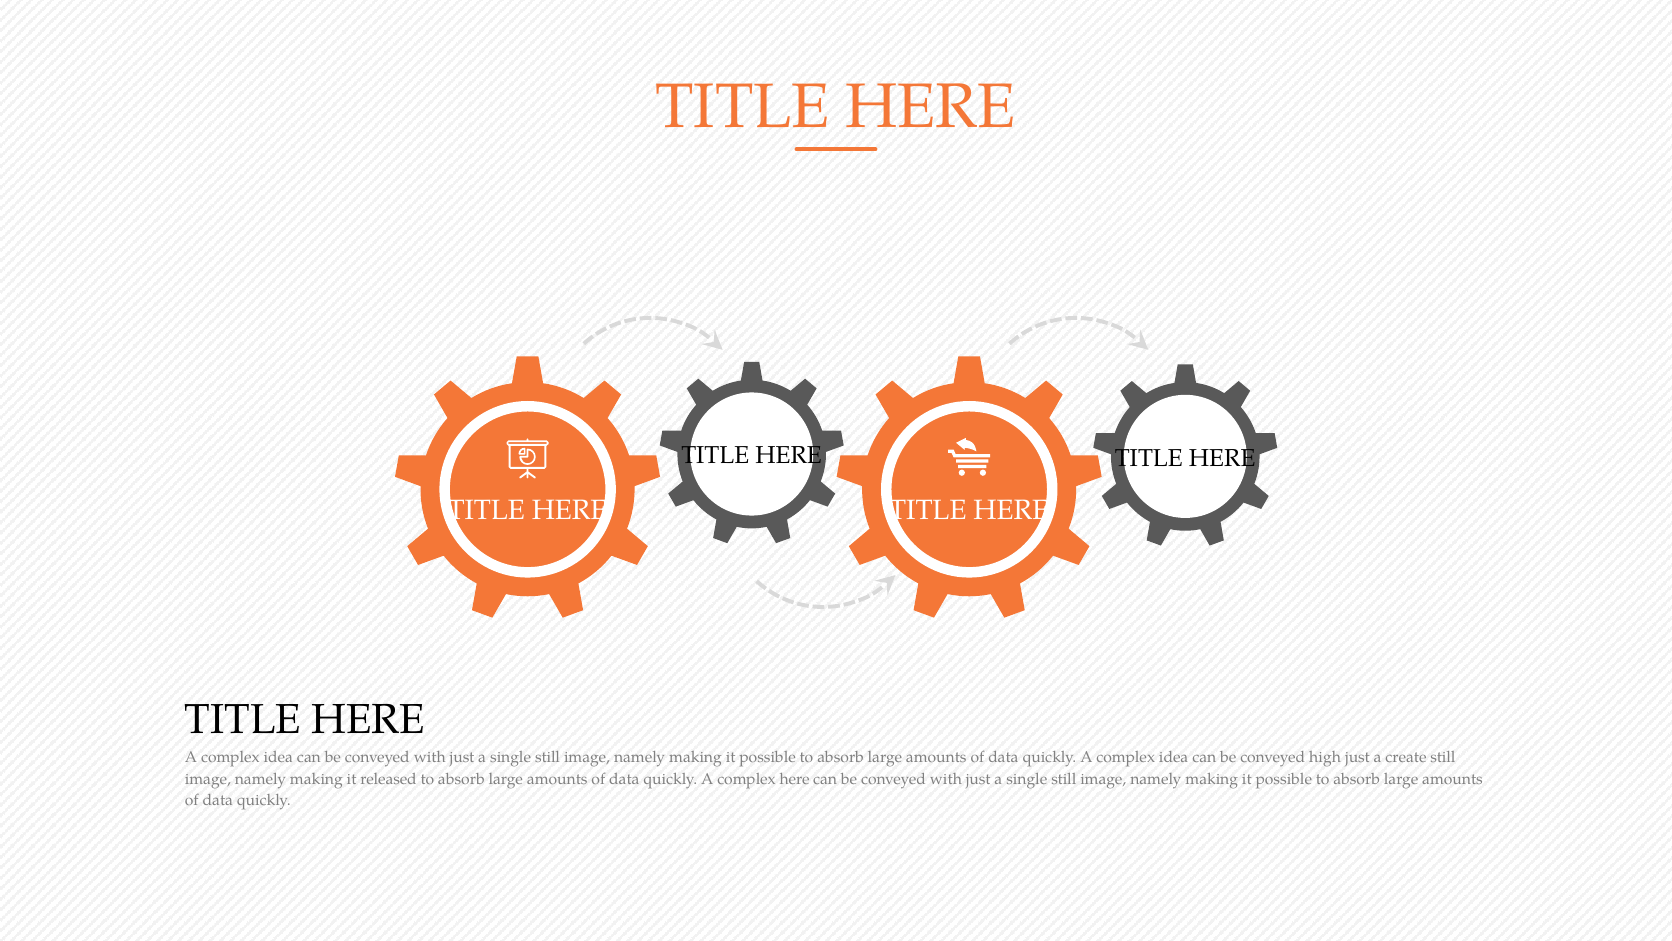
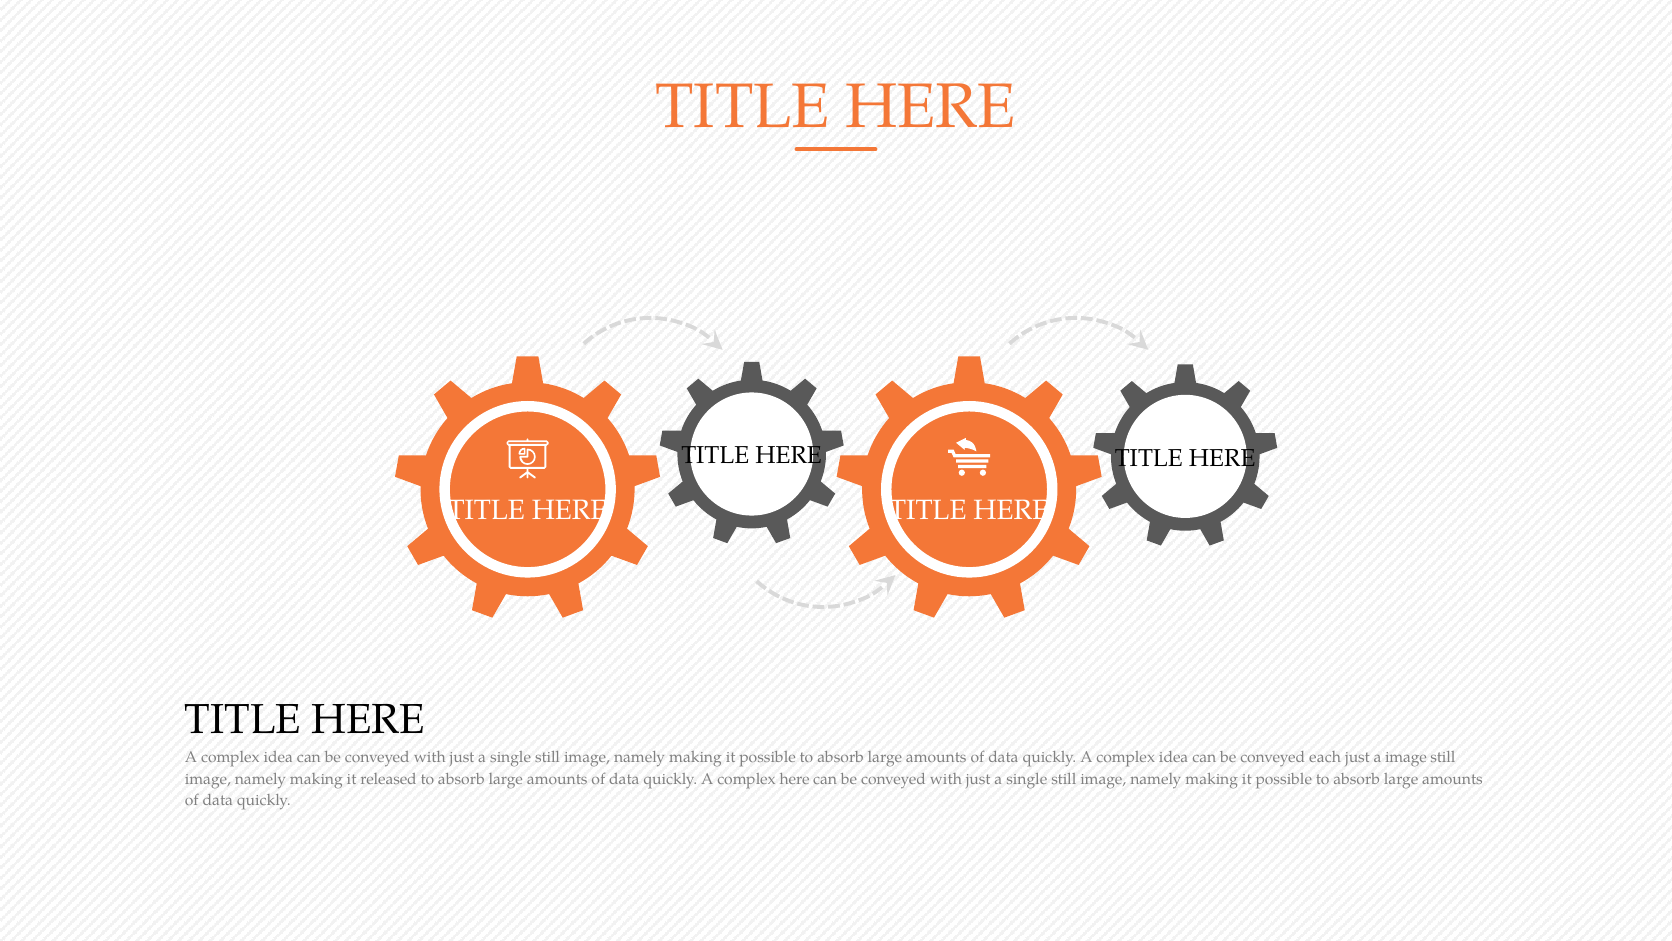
high: high -> each
a create: create -> image
